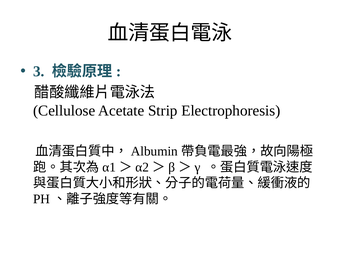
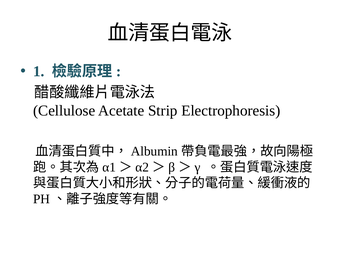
3: 3 -> 1
